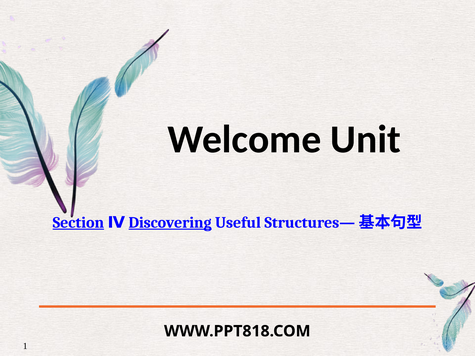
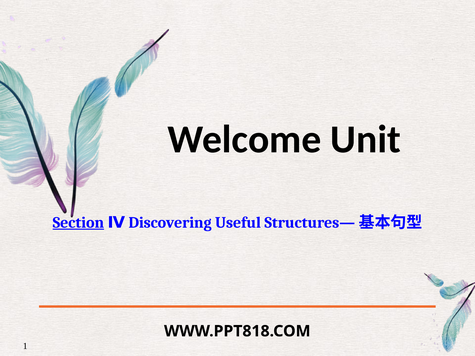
Discovering underline: present -> none
